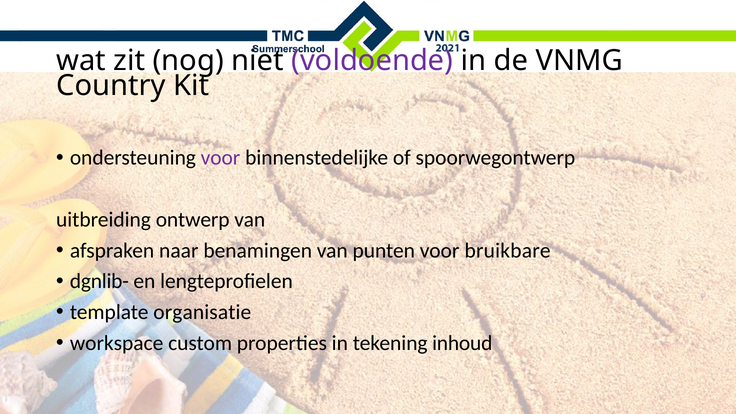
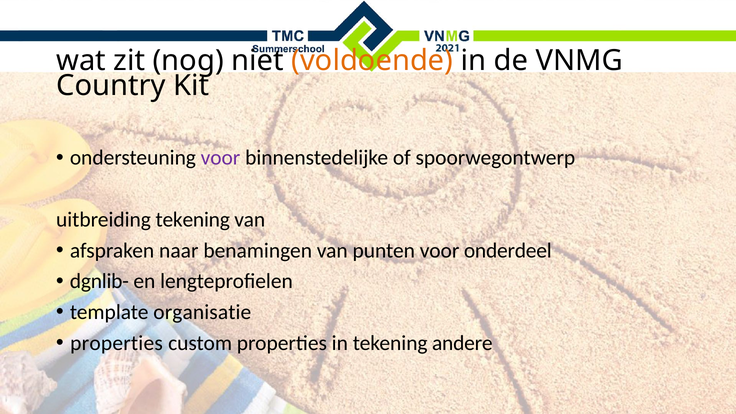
voldoende colour: purple -> orange
uitbreiding ontwerp: ontwerp -> tekening
bruikbare: bruikbare -> onderdeel
workspace at (117, 343): workspace -> properties
inhoud: inhoud -> andere
